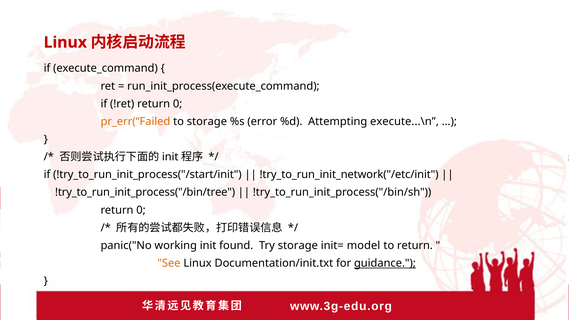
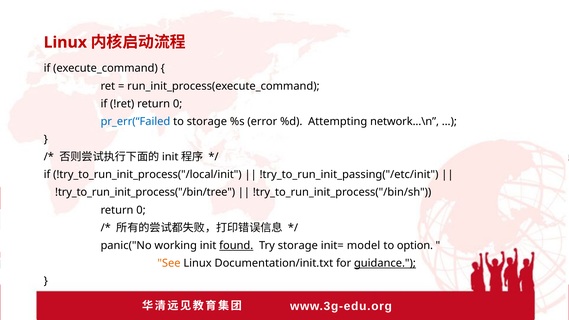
pr_err(“Failed colour: orange -> blue
execute...\n: execute...\n -> network...\n
!try_to_run_init_process("/start/init: !try_to_run_init_process("/start/init -> !try_to_run_init_process("/local/init
!try_to_run_init_network("/etc/init: !try_to_run_init_network("/etc/init -> !try_to_run_init_passing("/etc/init
found underline: none -> present
to return: return -> option
